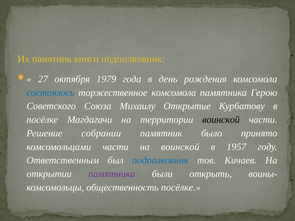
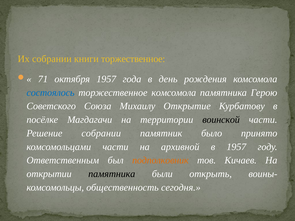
Их памятник: памятник -> собрании
книги подполковник: подполковник -> торжественное
27: 27 -> 71
октября 1979: 1979 -> 1957
на воинской: воинской -> архивной
подполковник at (160, 160) colour: blue -> orange
памятника at (112, 174) colour: purple -> black
общественность посёлке: посёлке -> сегодня
